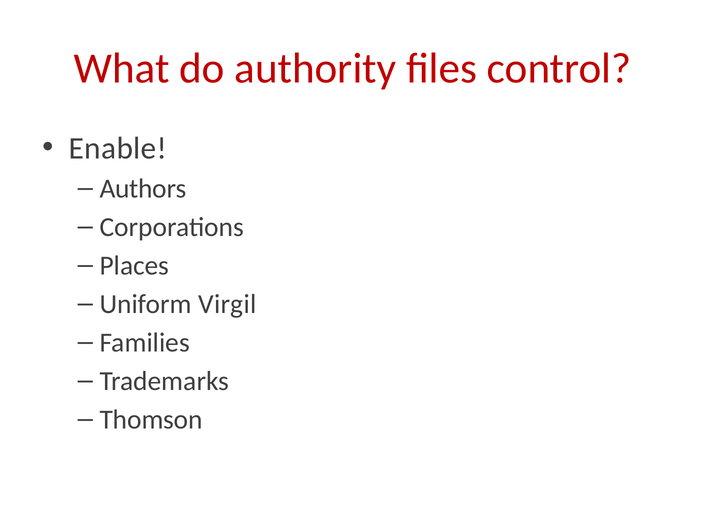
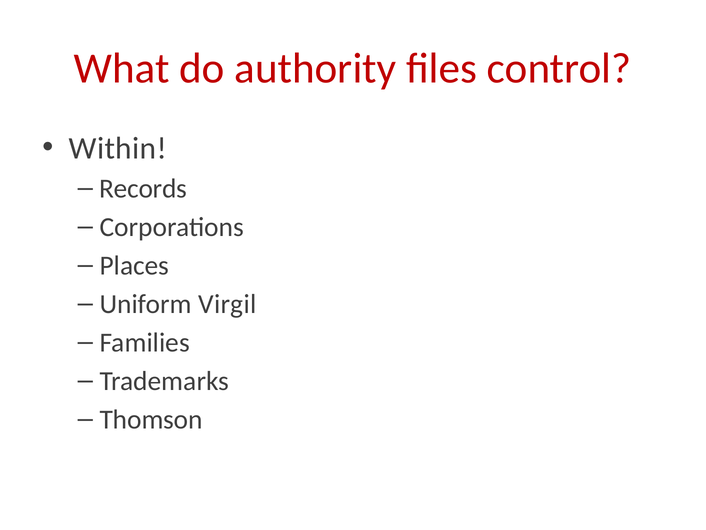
Enable: Enable -> Within
Authors: Authors -> Records
